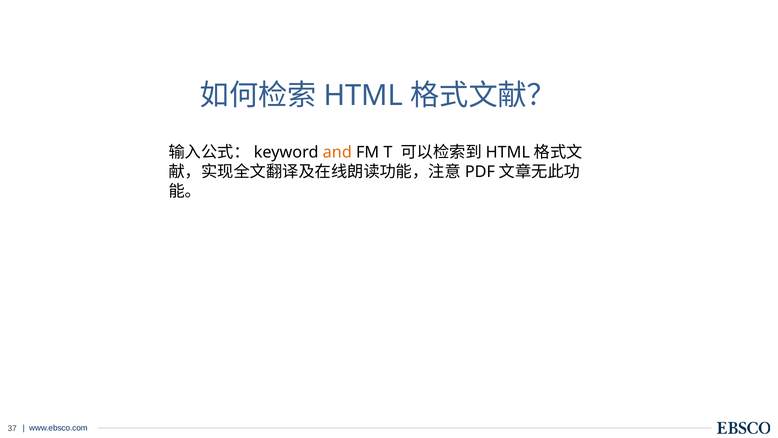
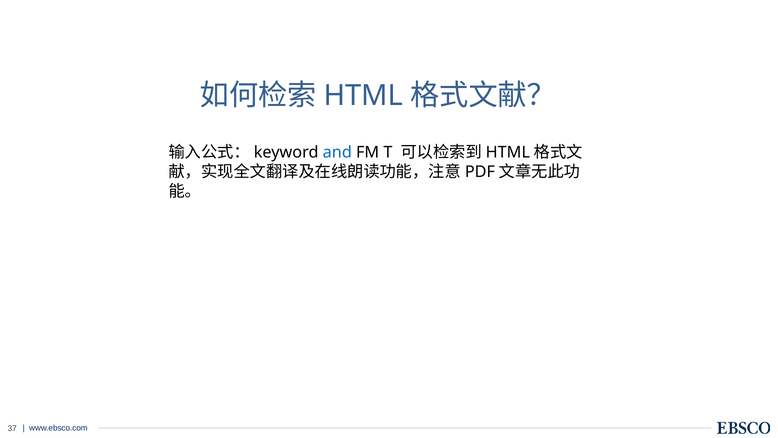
and colour: orange -> blue
